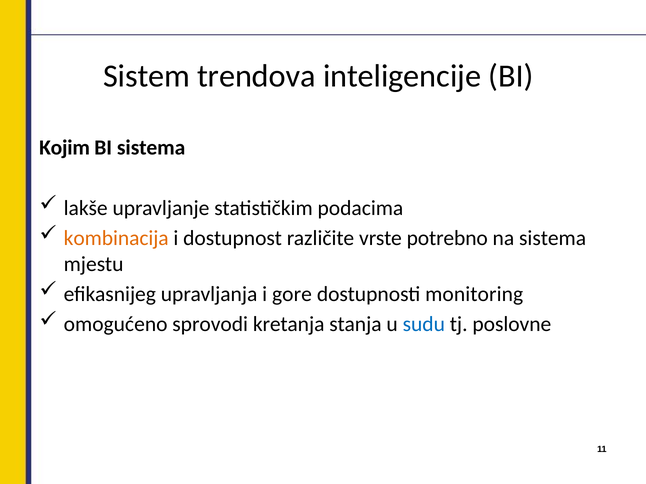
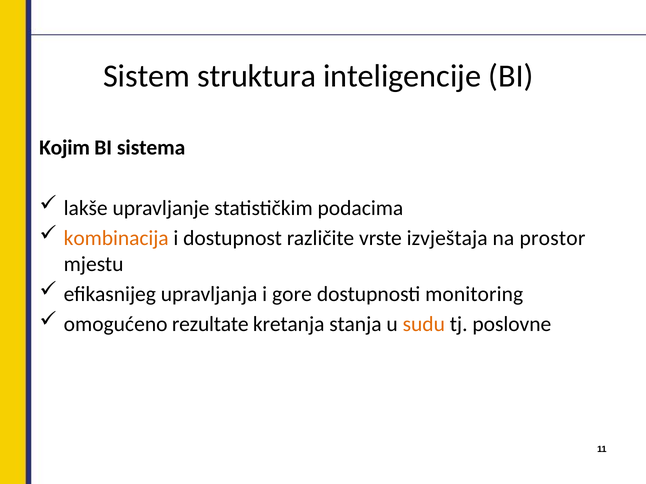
trendova: trendova -> struktura
potrebno: potrebno -> izvještaja
na sistema: sistema -> prostor
sprovodi: sprovodi -> rezultate
sudu colour: blue -> orange
